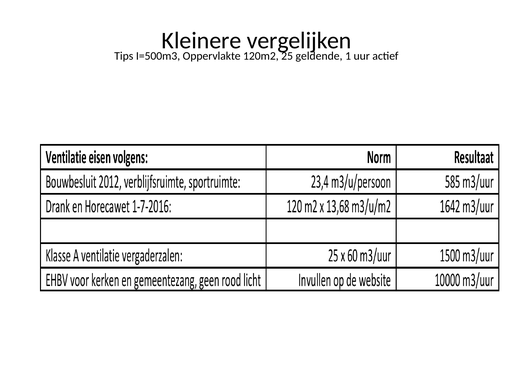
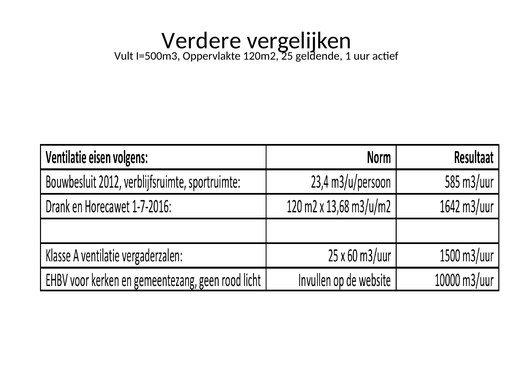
Kleinere: Kleinere -> Verdere
Tips: Tips -> Vult
